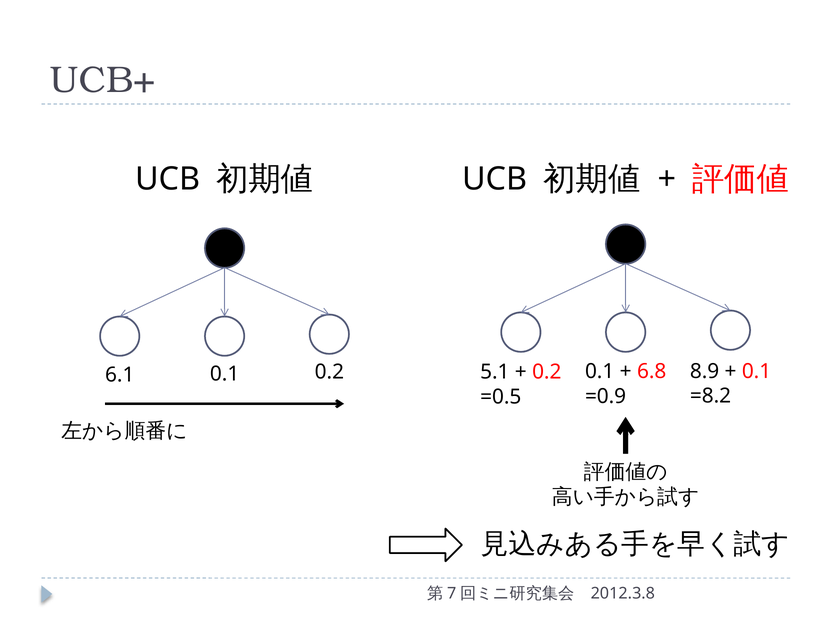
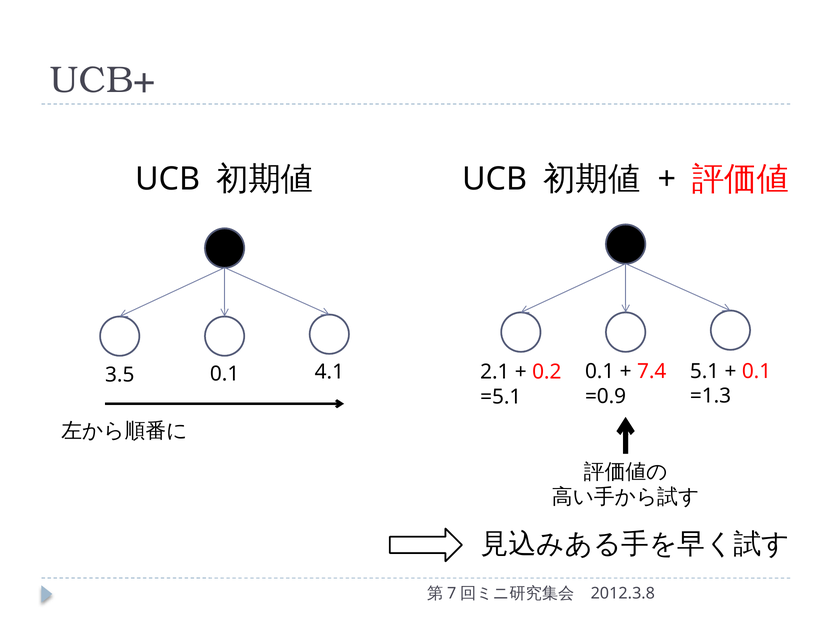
8.9: 8.9 -> 5.1
6.8: 6.8 -> 7.4
5.1: 5.1 -> 2.1
6.1: 6.1 -> 3.5
0.1 0.2: 0.2 -> 4.1
=8.2: =8.2 -> =1.3
=0.5: =0.5 -> =5.1
